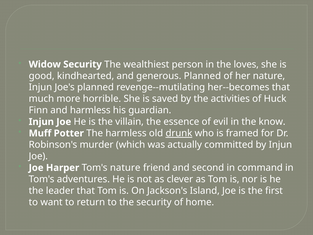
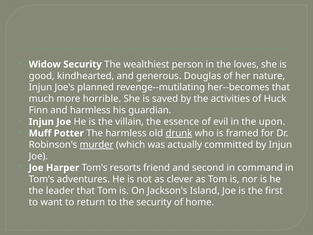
generous Planned: Planned -> Douglas
know: know -> upon
murder underline: none -> present
Tom's nature: nature -> resorts
